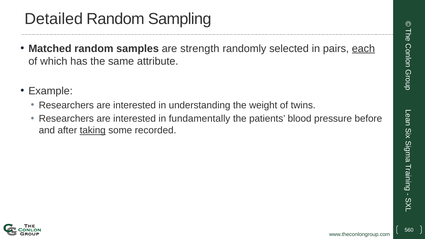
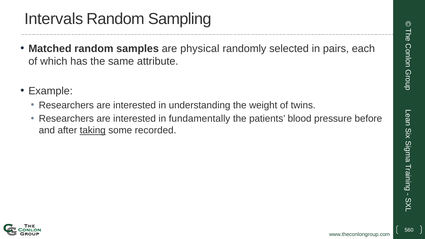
Detailed: Detailed -> Intervals
strength: strength -> physical
each underline: present -> none
